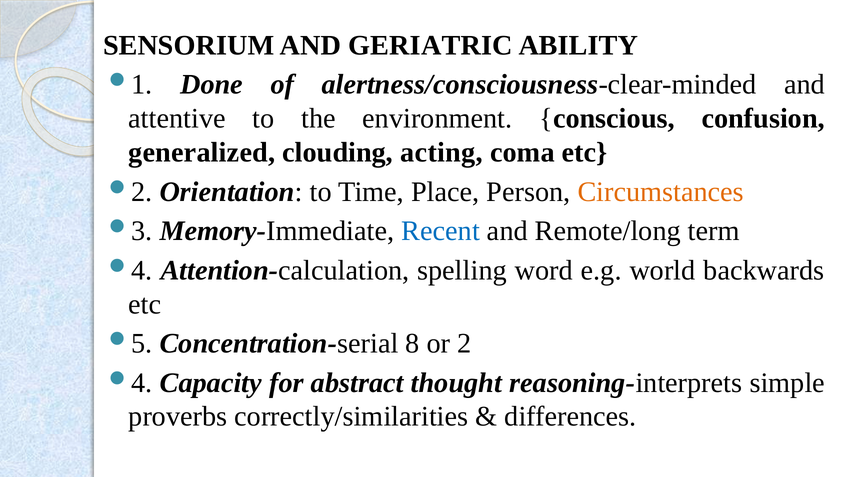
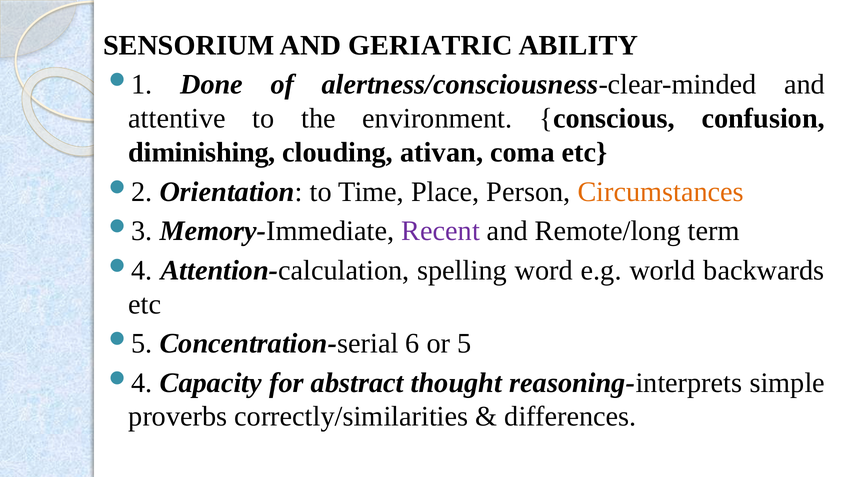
generalized: generalized -> diminishing
acting: acting -> ativan
Recent colour: blue -> purple
8: 8 -> 6
2: 2 -> 5
